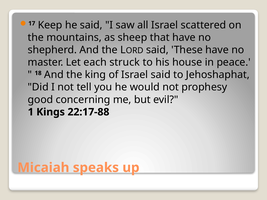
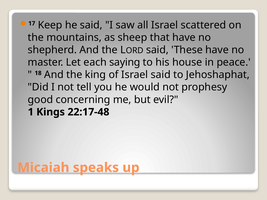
struck: struck -> saying
22:17-88: 22:17-88 -> 22:17-48
